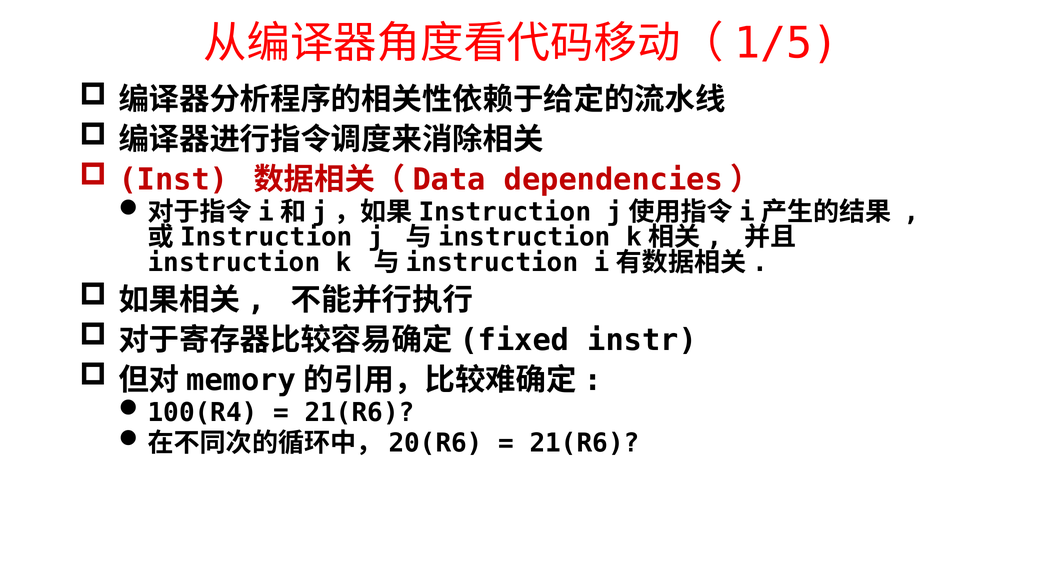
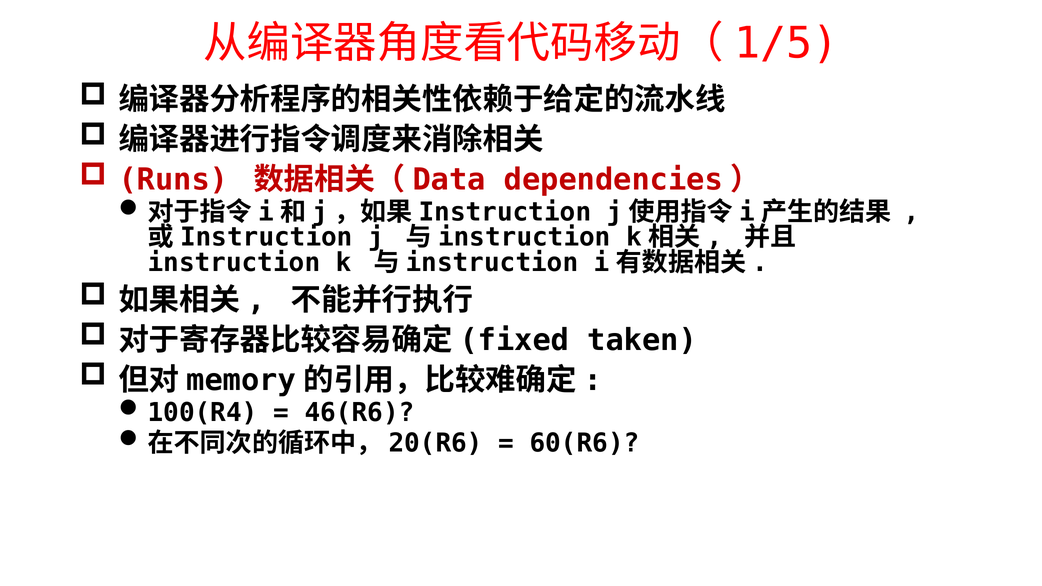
Inst: Inst -> Runs
instr: instr -> taken
21(R6 at (360, 413): 21(R6 -> 46(R6
21(R6 at (584, 443): 21(R6 -> 60(R6
